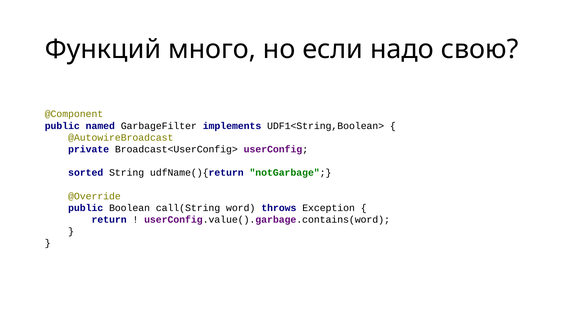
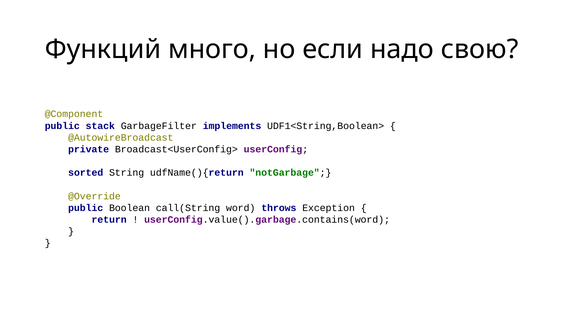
named: named -> stack
